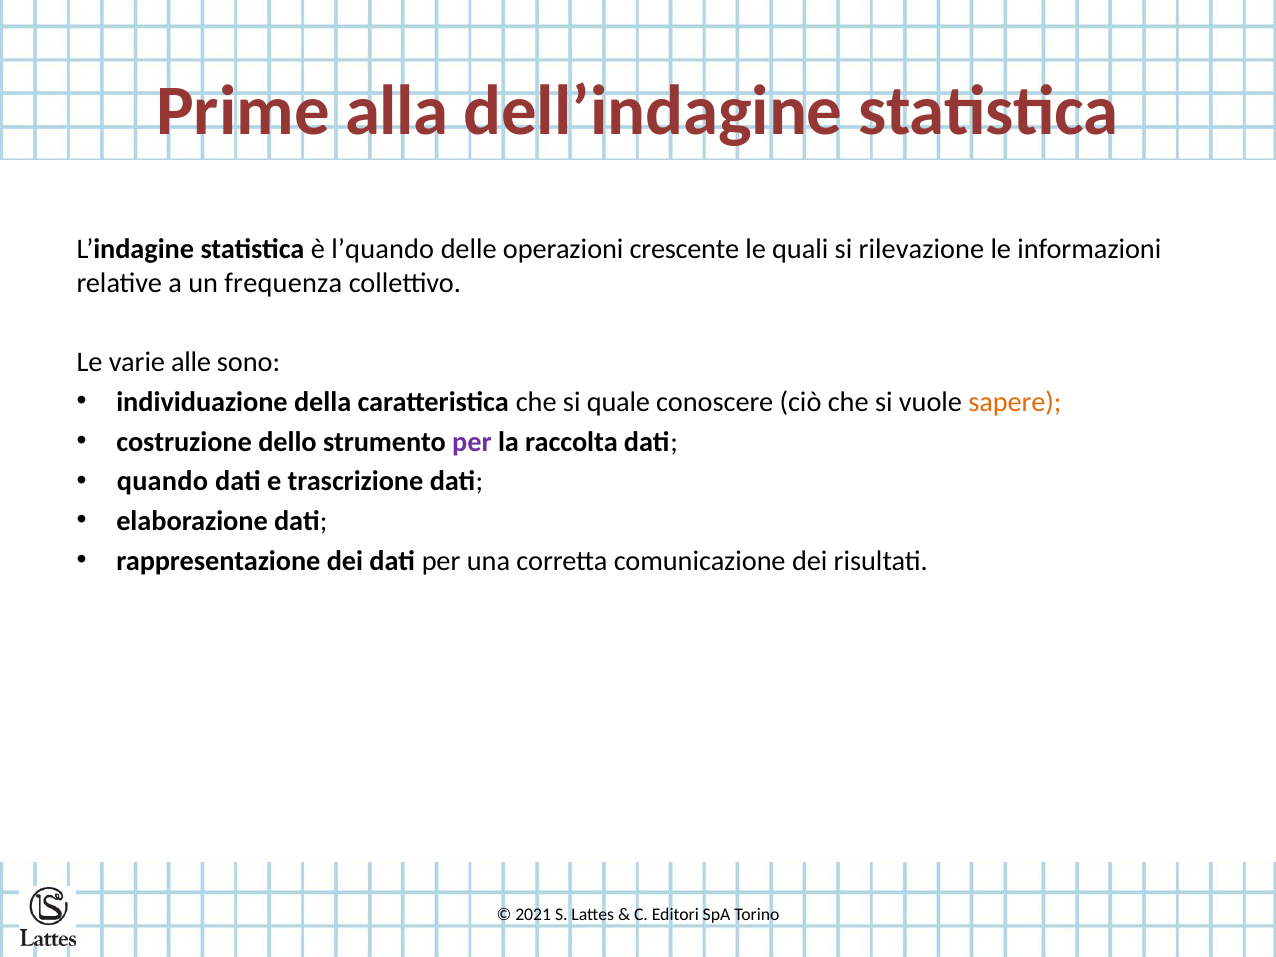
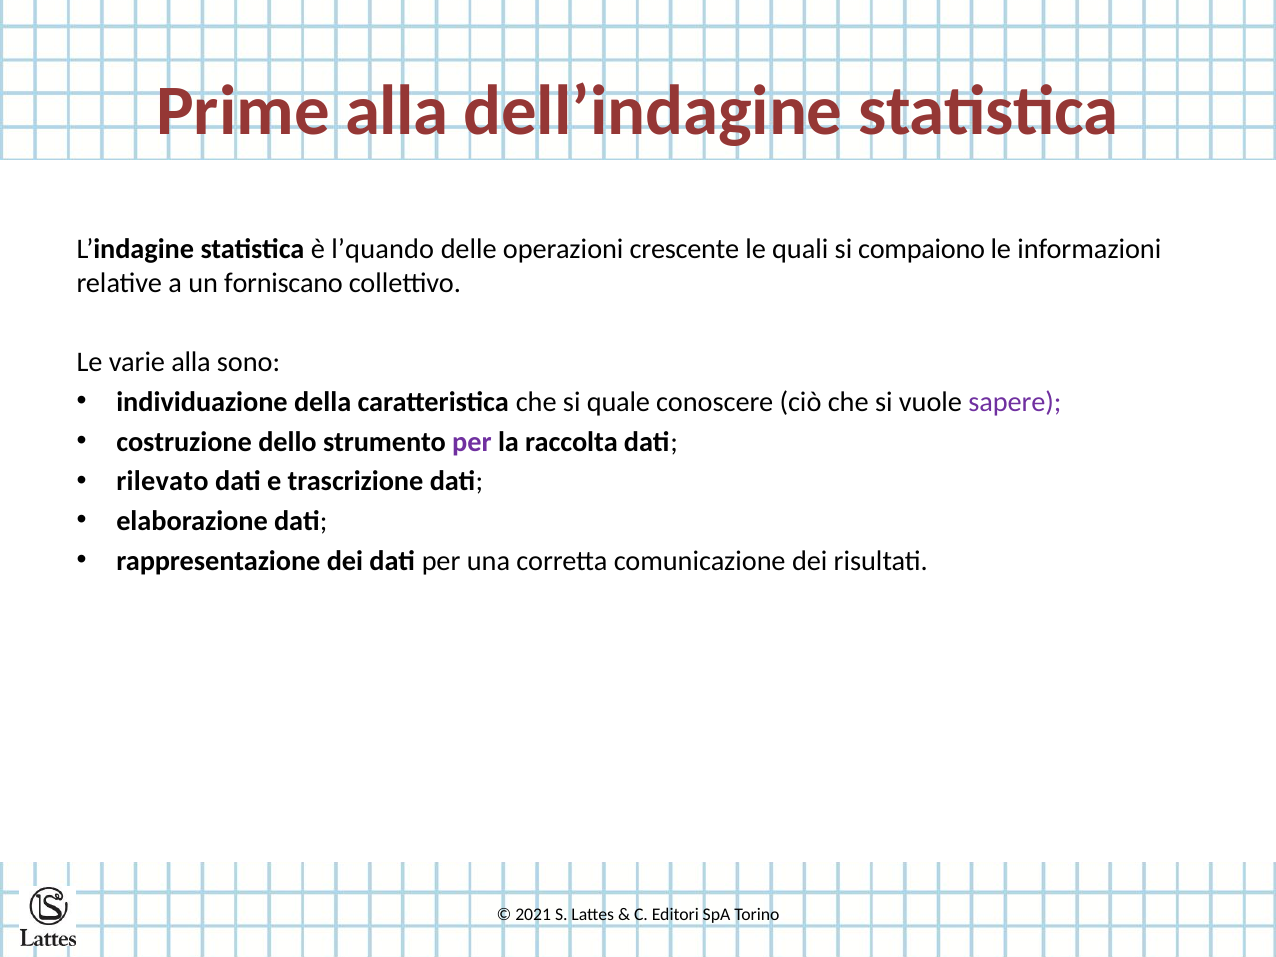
rilevazione: rilevazione -> compaiono
frequenza: frequenza -> forniscano
varie alle: alle -> alla
sapere colour: orange -> purple
quando: quando -> rilevato
